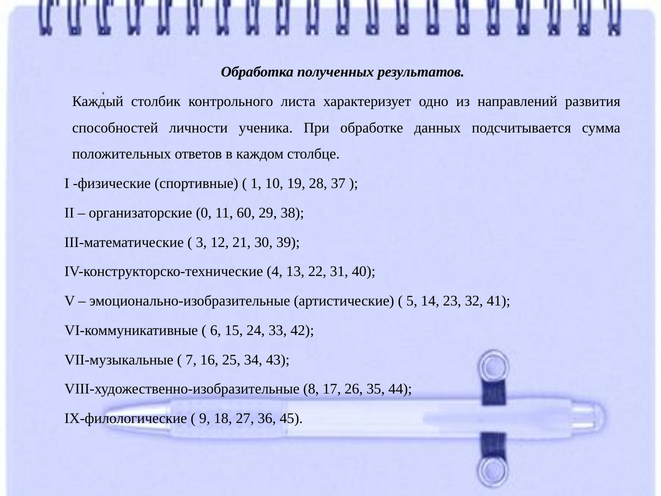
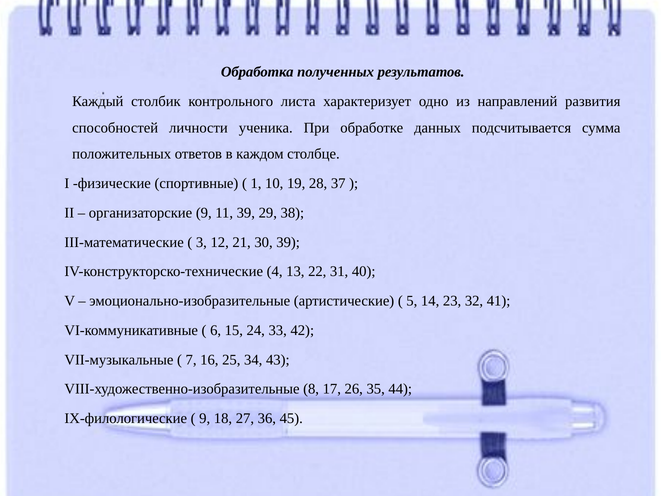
организаторские 0: 0 -> 9
11 60: 60 -> 39
